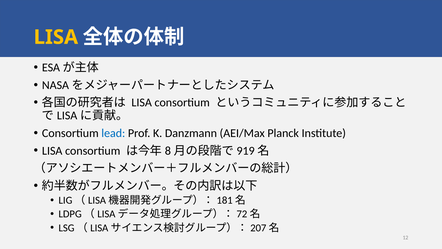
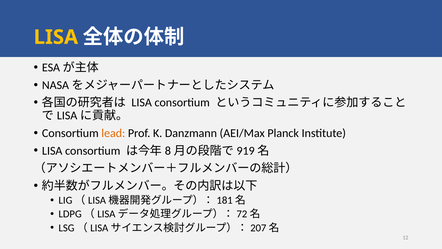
lead colour: blue -> orange
